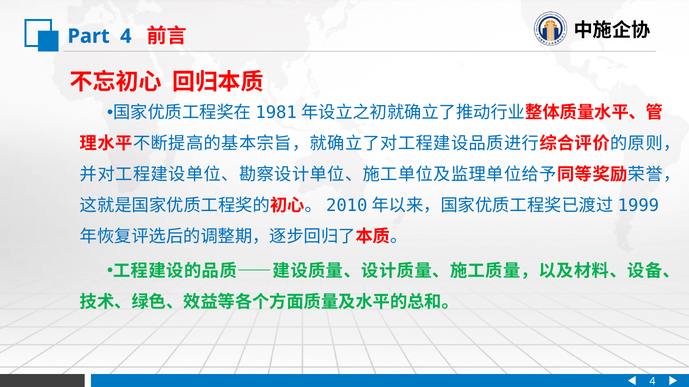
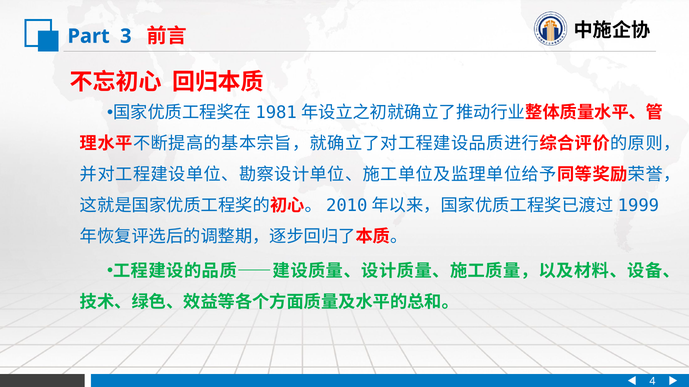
Part 4: 4 -> 3
